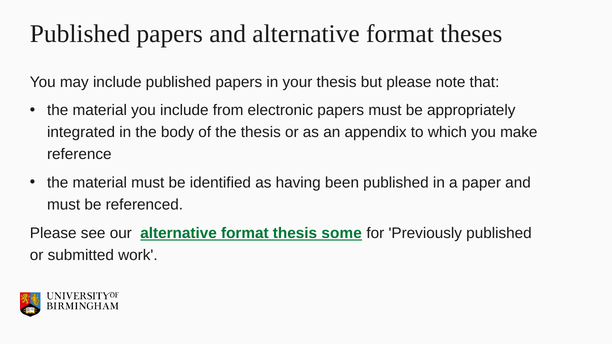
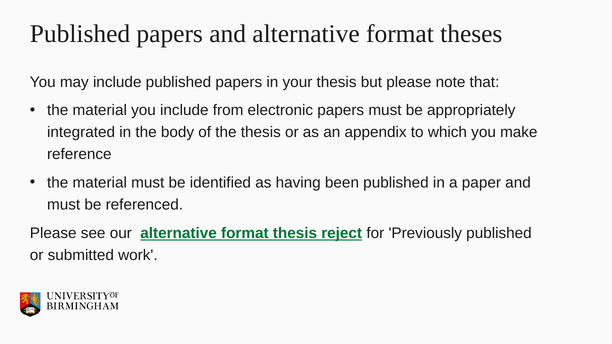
some: some -> reject
